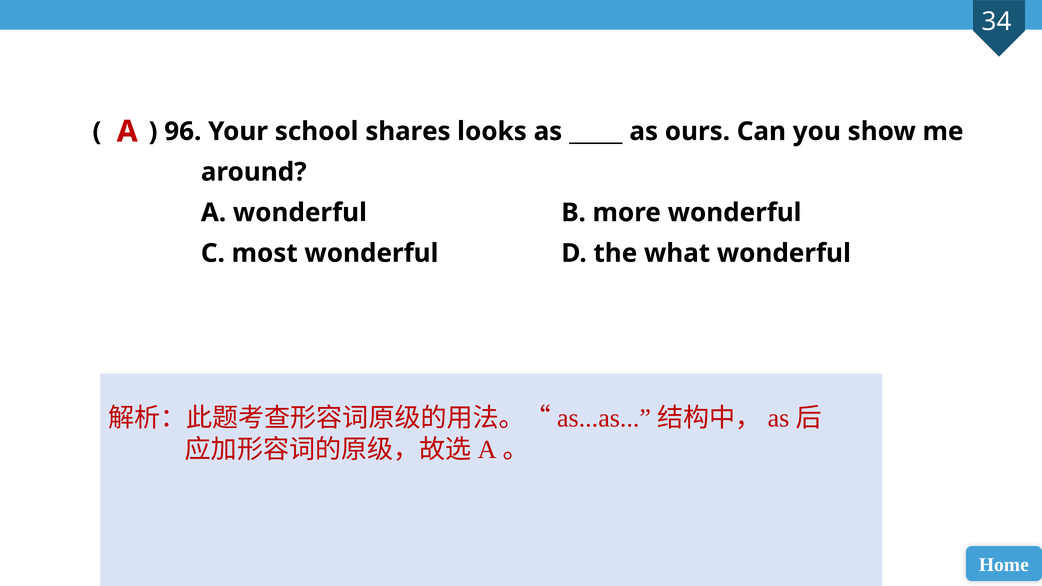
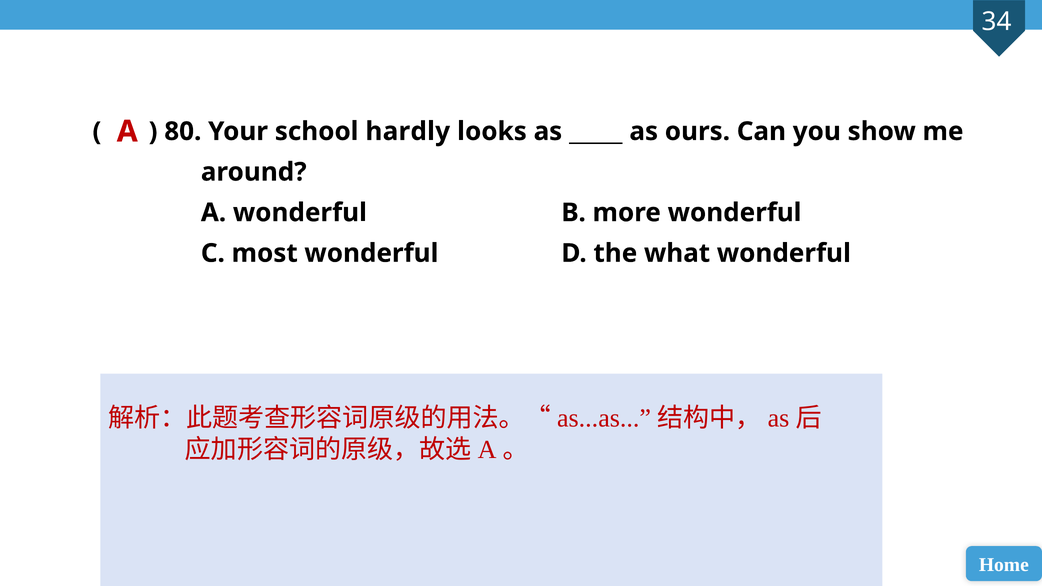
96: 96 -> 80
shares: shares -> hardly
